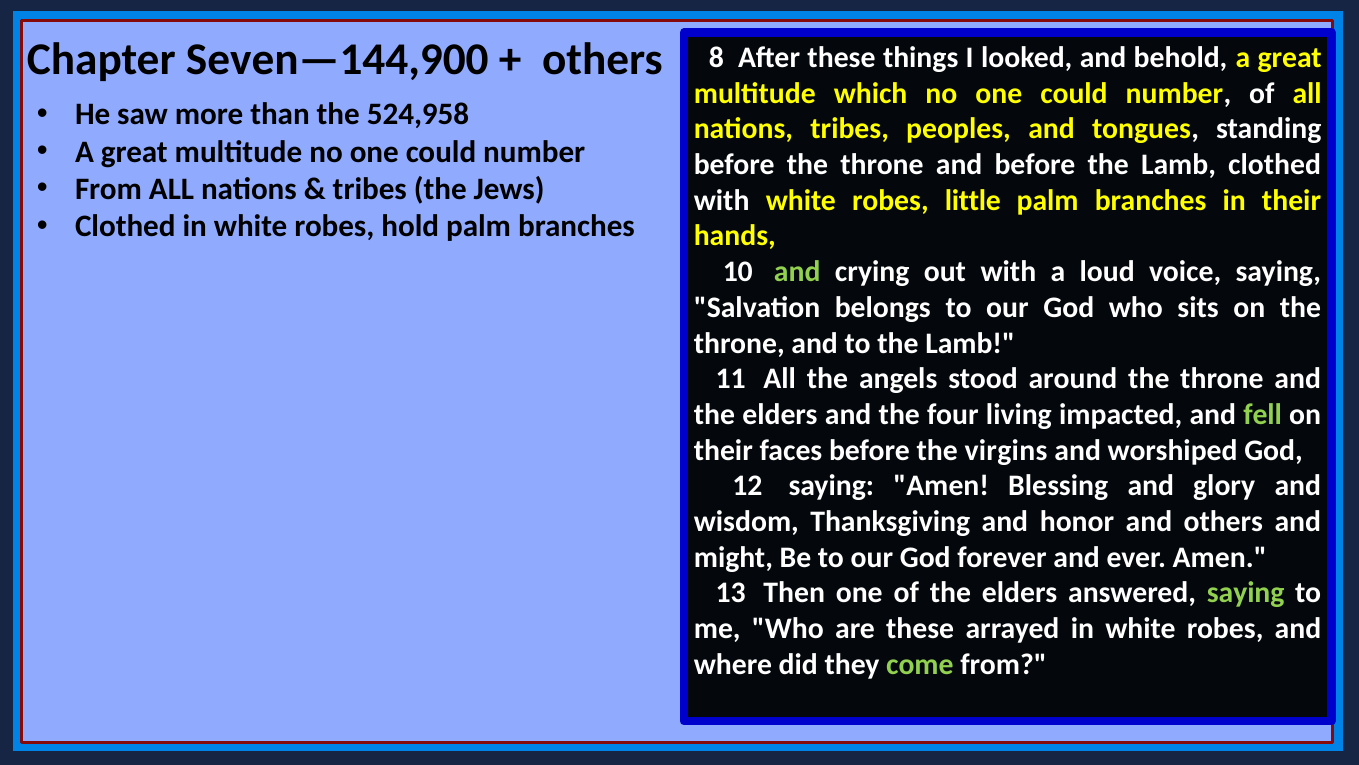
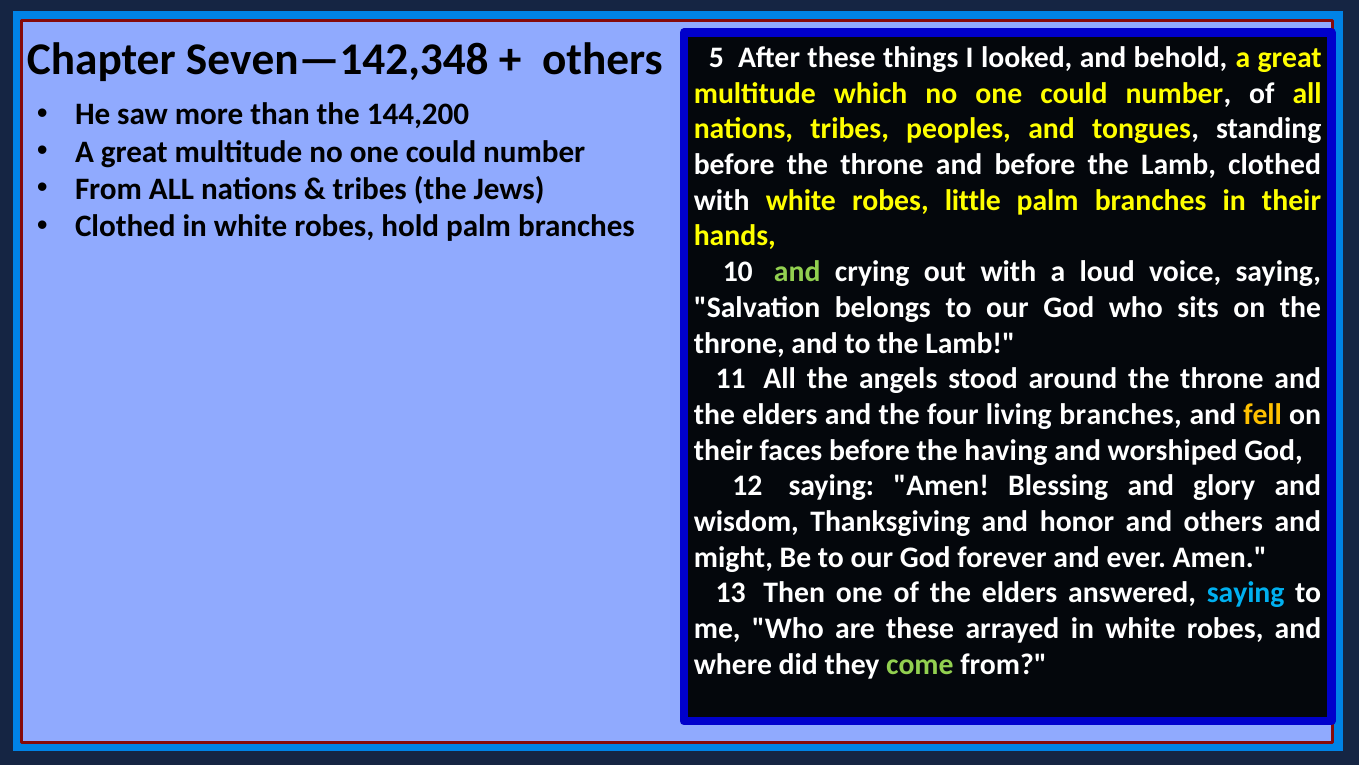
Seven—144,900: Seven—144,900 -> Seven—142,348
8: 8 -> 5
524,958: 524,958 -> 144,200
living impacted: impacted -> branches
fell colour: light green -> yellow
virgins: virgins -> having
saying at (1246, 593) colour: light green -> light blue
